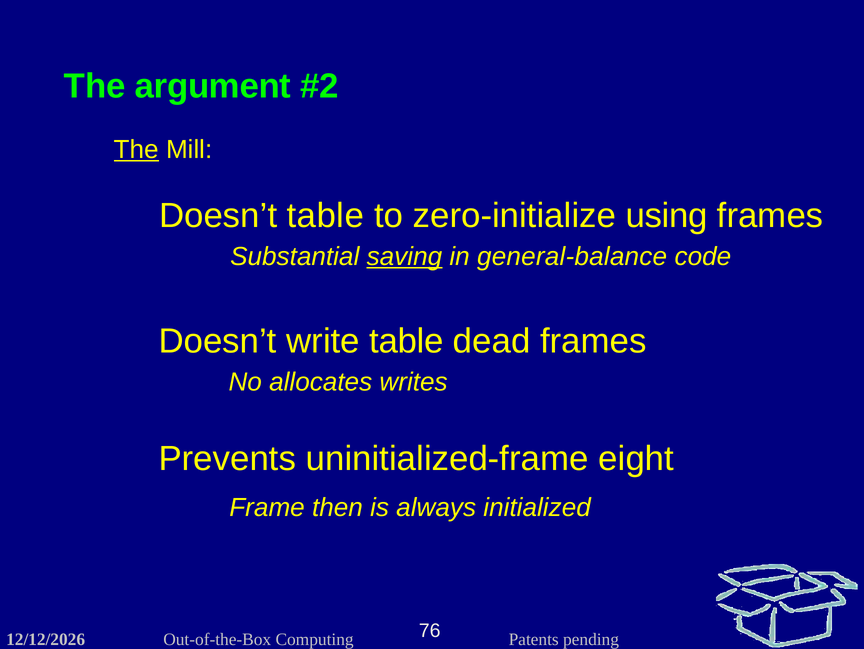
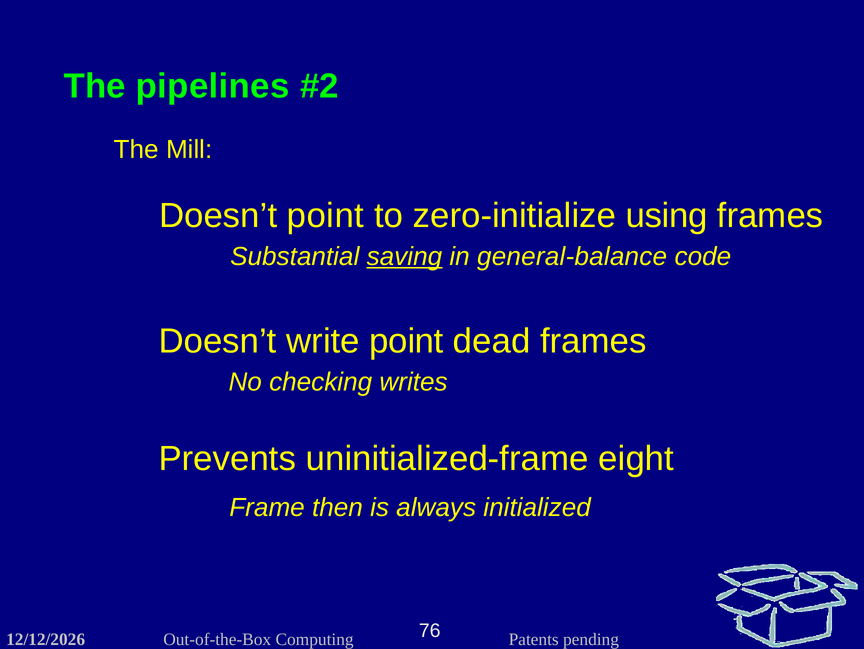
argument: argument -> pipelines
The at (136, 150) underline: present -> none
Doesn’t table: table -> point
write table: table -> point
allocates: allocates -> checking
